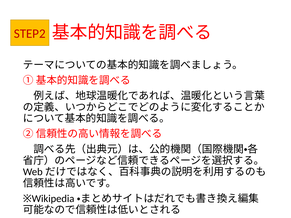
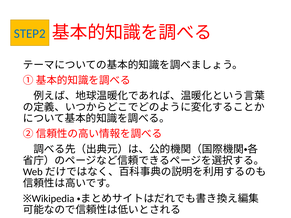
STEP2 colour: red -> blue
